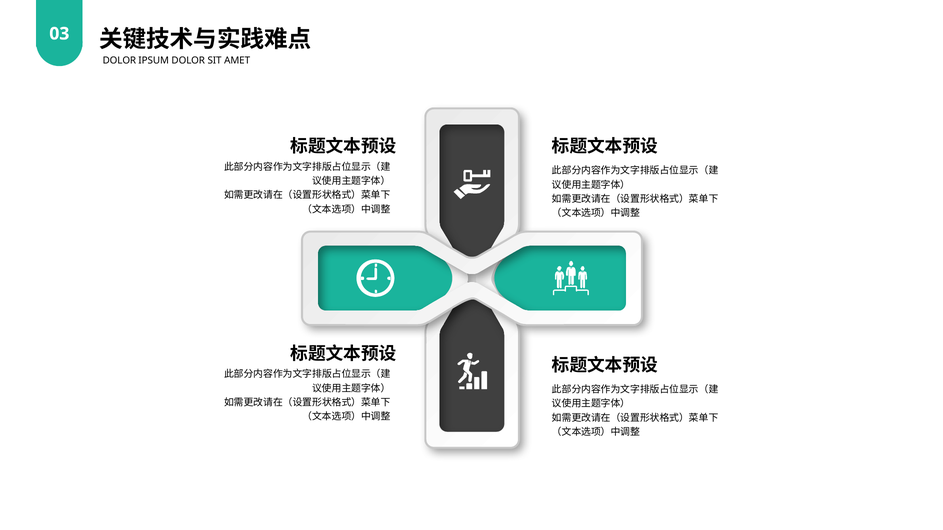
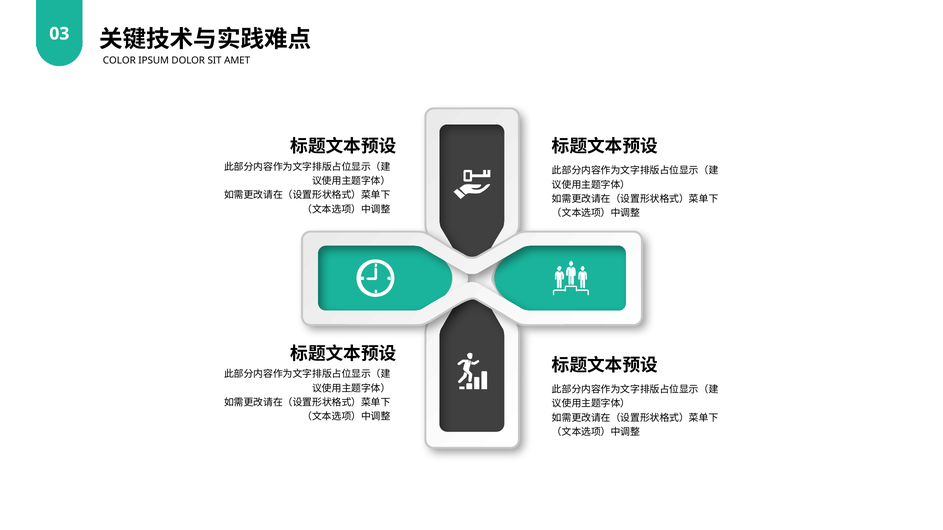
DOLOR at (119, 60): DOLOR -> COLOR
